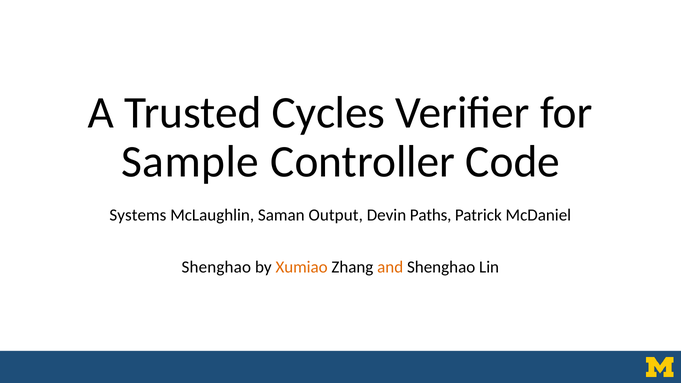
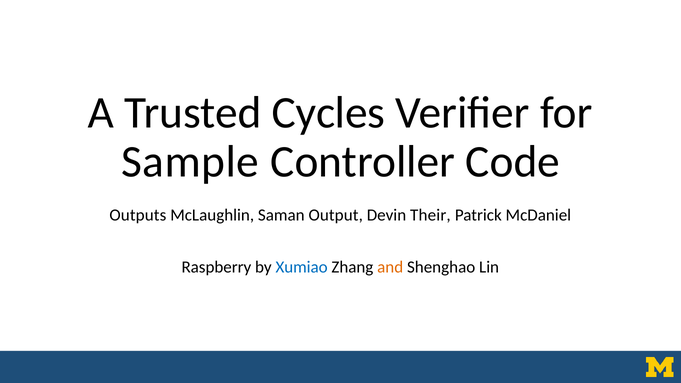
Systems: Systems -> Outputs
Paths: Paths -> Their
Shenghao at (216, 267): Shenghao -> Raspberry
Xumiao colour: orange -> blue
